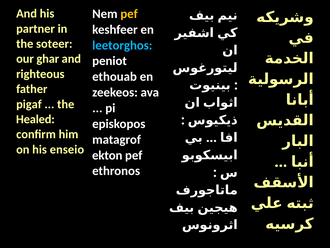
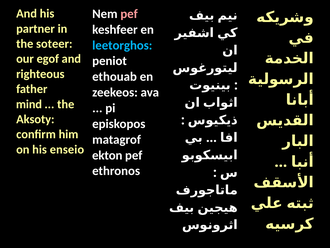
pef at (129, 14) colour: yellow -> pink
ghar: ghar -> egof
pigaf: pigaf -> mind
Healed: Healed -> Aksoty
